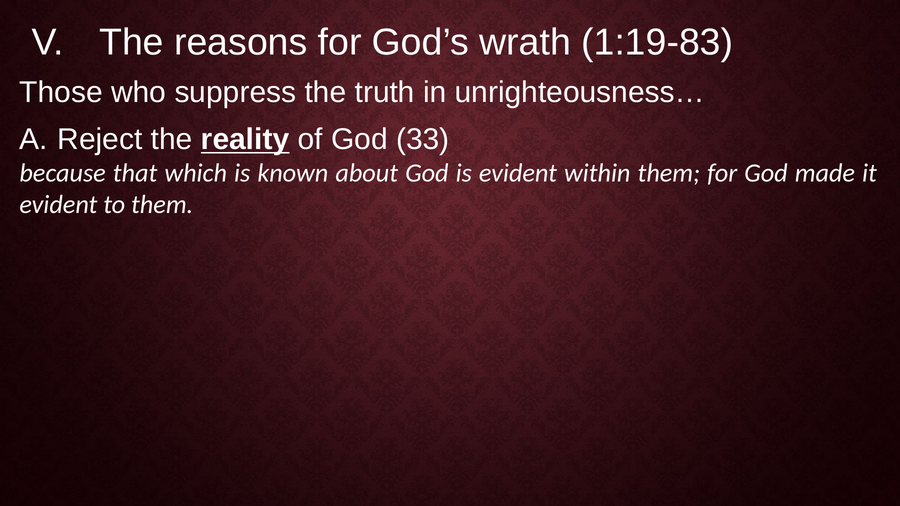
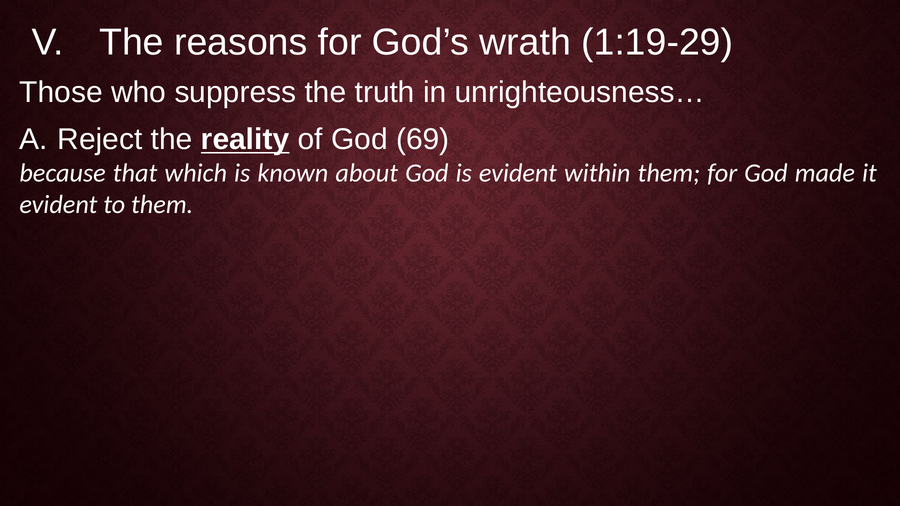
1:19-83: 1:19-83 -> 1:19-29
33: 33 -> 69
